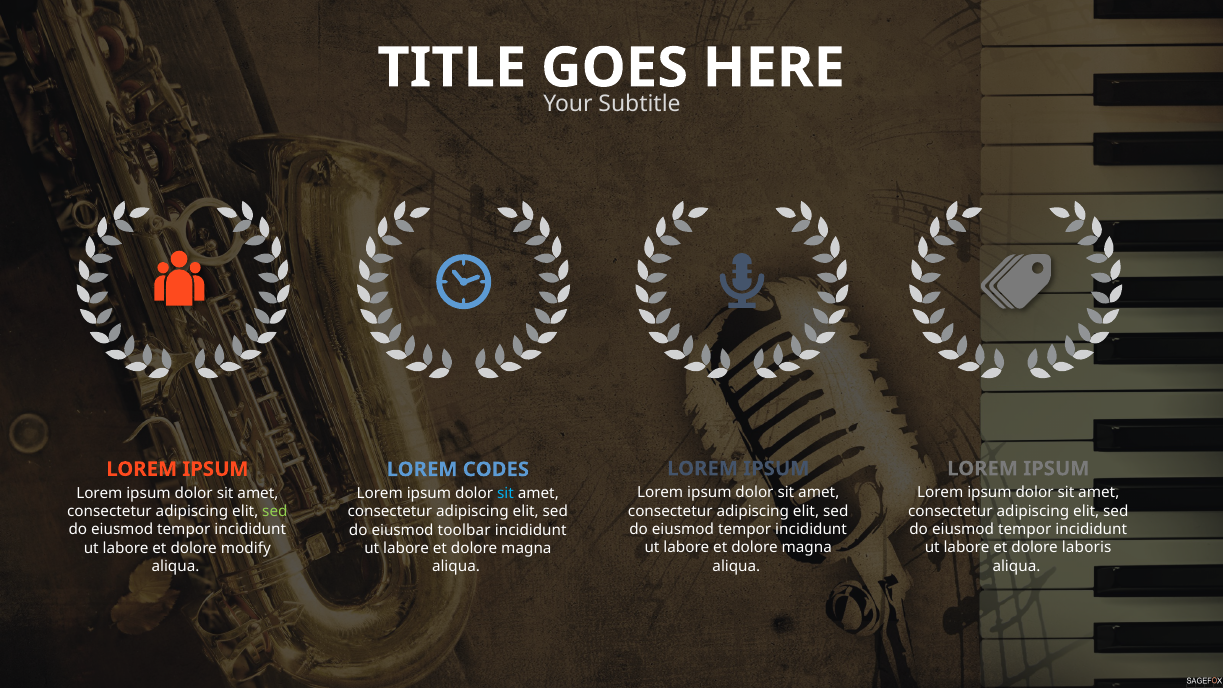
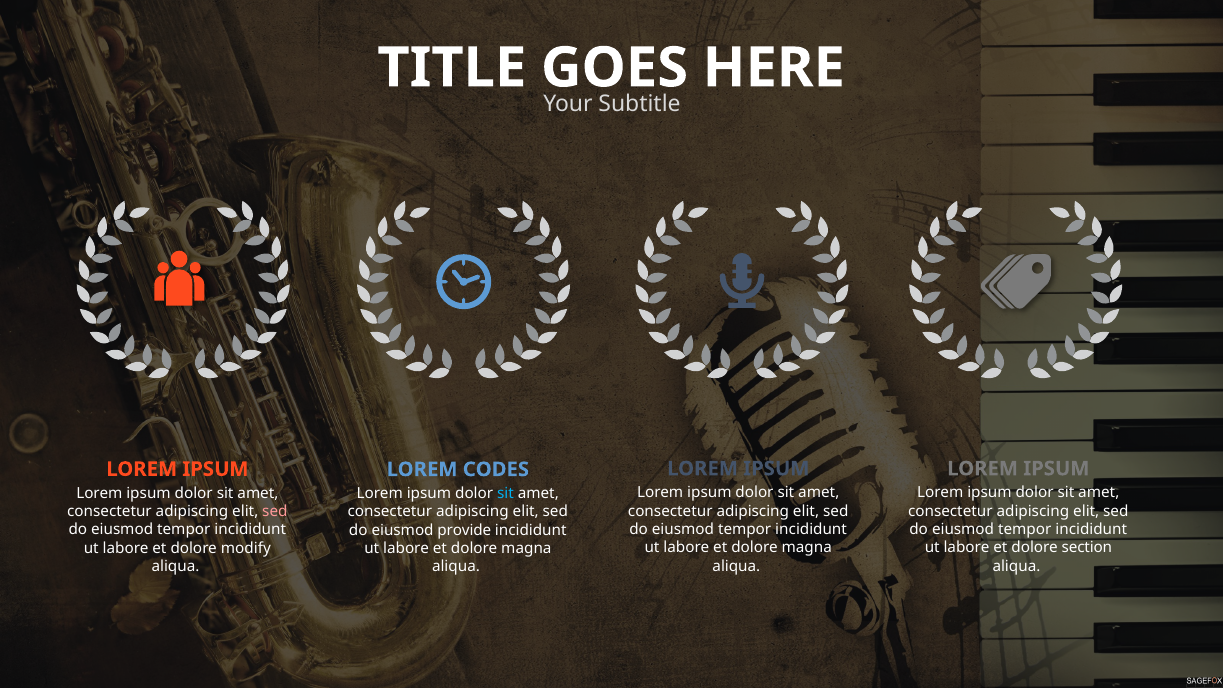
sed at (275, 512) colour: light green -> pink
toolbar: toolbar -> provide
laboris: laboris -> section
